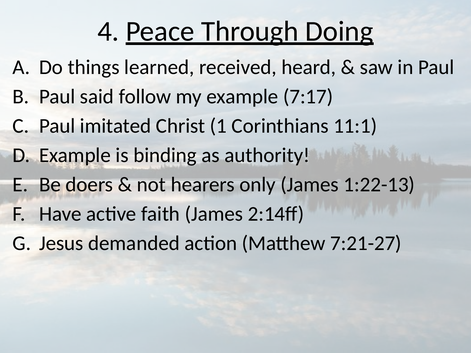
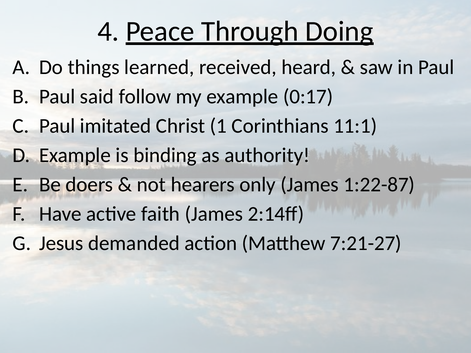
7:17: 7:17 -> 0:17
1:22-13: 1:22-13 -> 1:22-87
